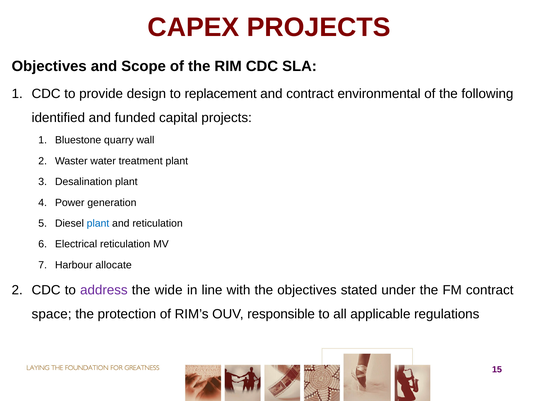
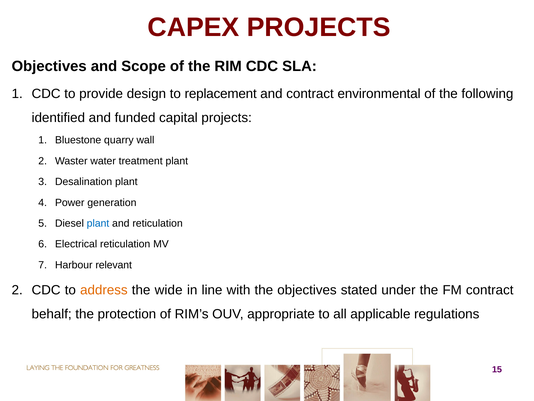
allocate: allocate -> relevant
address colour: purple -> orange
space: space -> behalf
responsible: responsible -> appropriate
